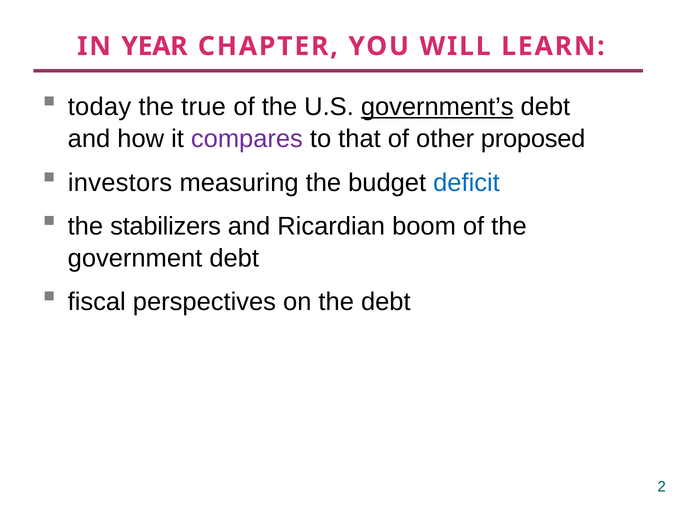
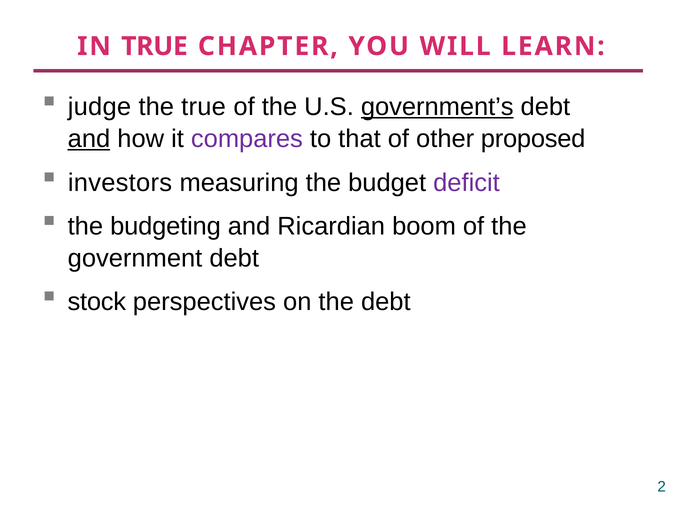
IN YEAR: YEAR -> TRUE
today: today -> judge
and at (89, 139) underline: none -> present
deficit colour: blue -> purple
stabilizers: stabilizers -> budgeting
fiscal: fiscal -> stock
